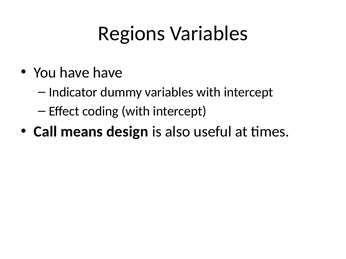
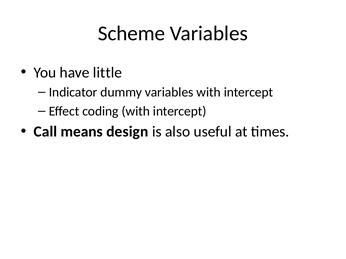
Regions: Regions -> Scheme
have have: have -> little
